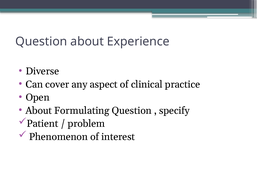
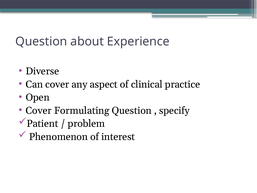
About at (39, 110): About -> Cover
